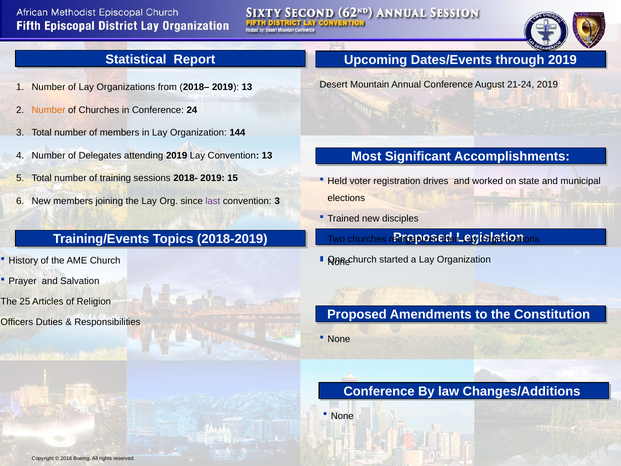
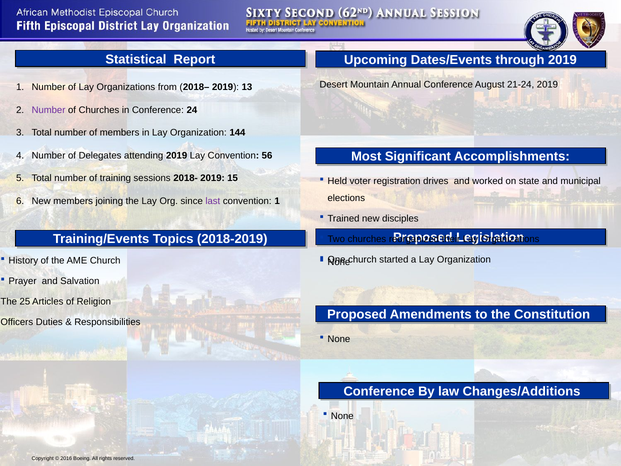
Number at (49, 110) colour: orange -> purple
Convention 13: 13 -> 56
convention 3: 3 -> 1
